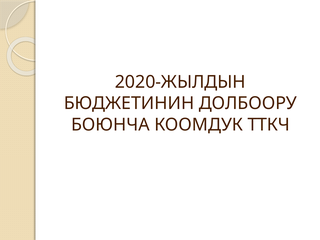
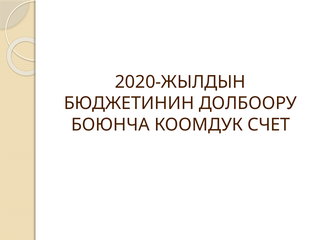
ТТКЧ: ТТКЧ -> СЧЕТ
